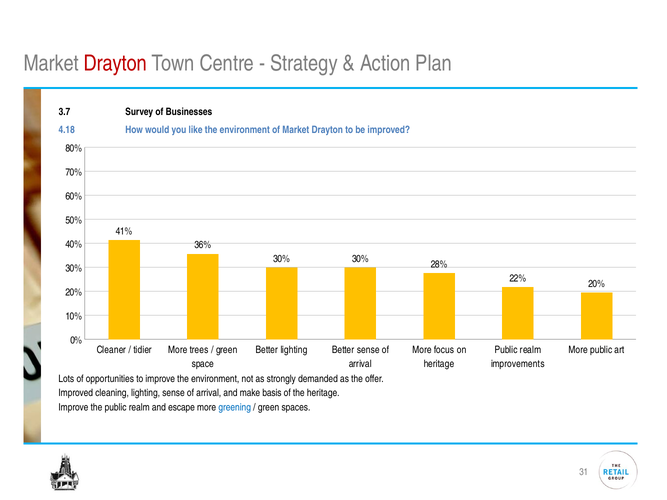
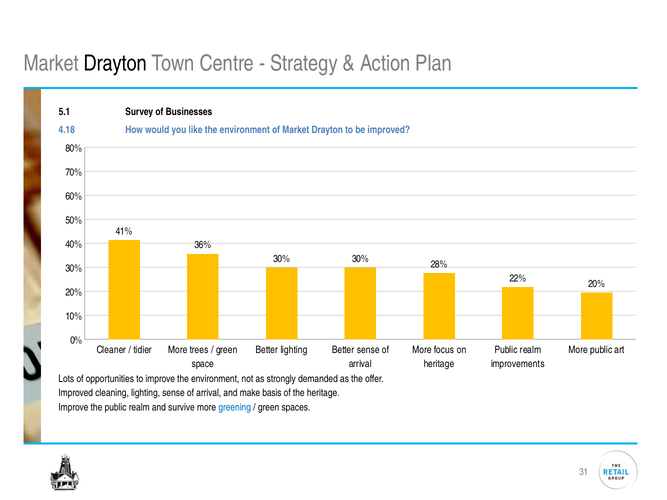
Drayton at (115, 63) colour: red -> black
3.7: 3.7 -> 5.1
escape: escape -> survive
